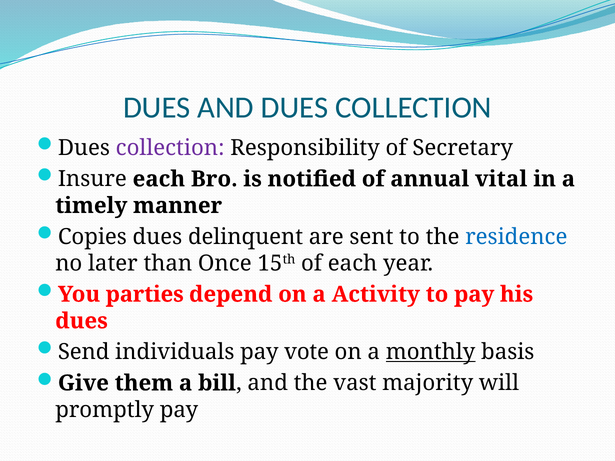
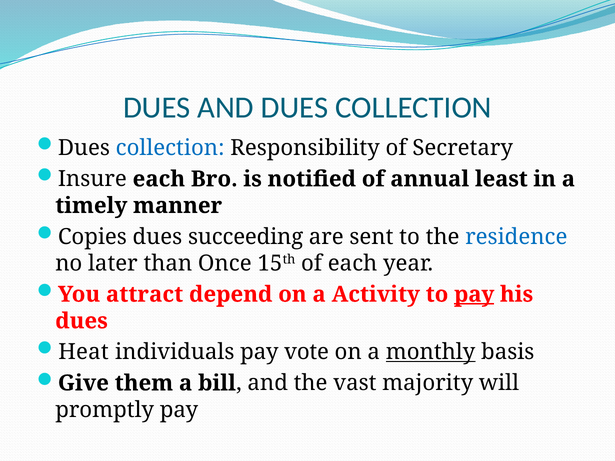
collection at (170, 148) colour: purple -> blue
vital: vital -> least
delinquent: delinquent -> succeeding
parties: parties -> attract
pay at (474, 295) underline: none -> present
Send: Send -> Heat
